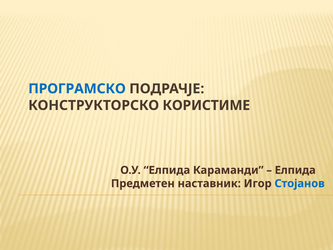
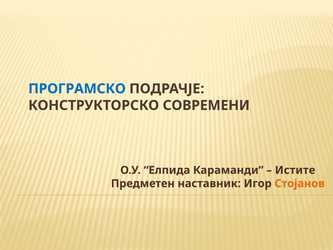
КОРИСТИМЕ: КОРИСТИМЕ -> СОВРЕМЕНИ
Елпида at (295, 170): Елпида -> Истите
Стојанов colour: blue -> orange
